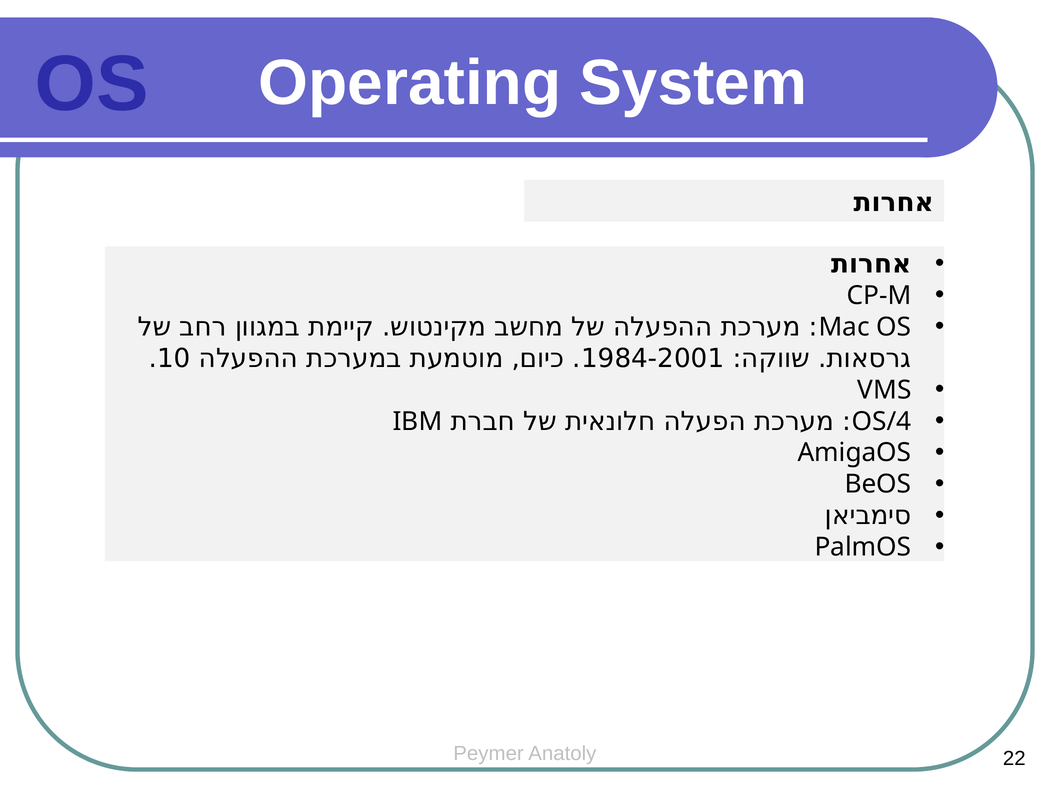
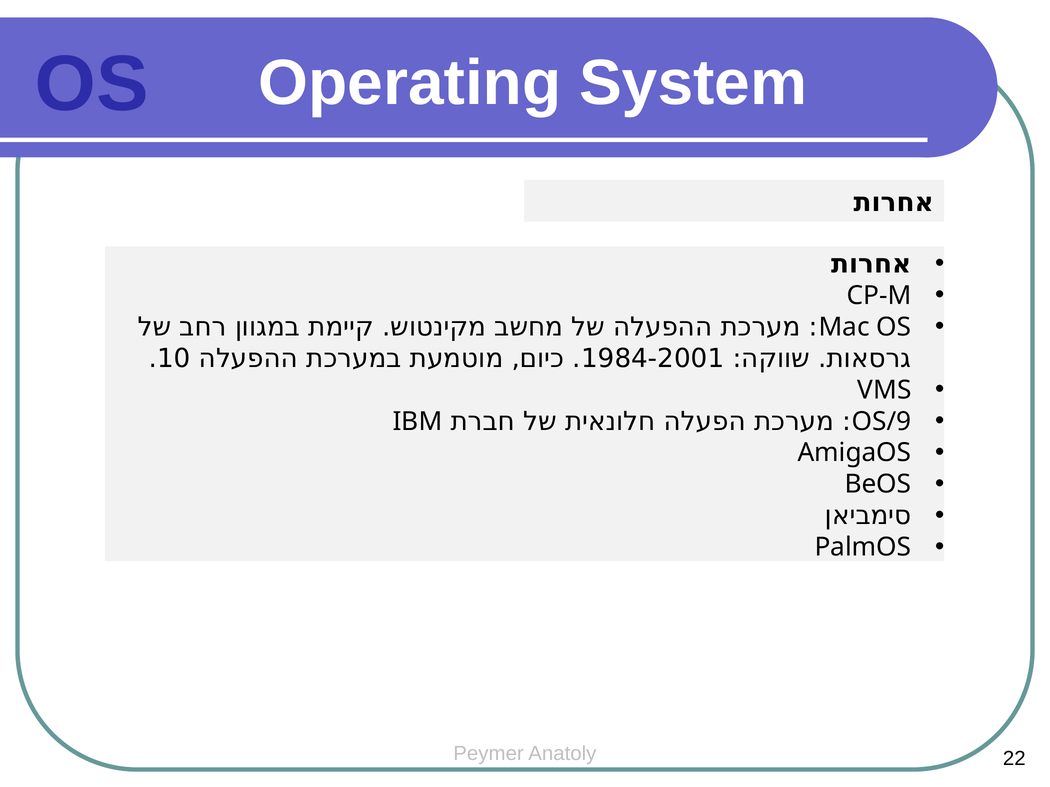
OS/4: OS/4 -> OS/9
